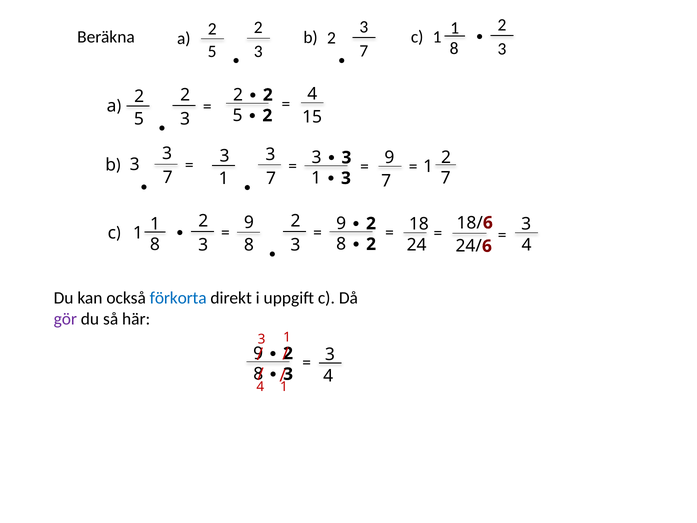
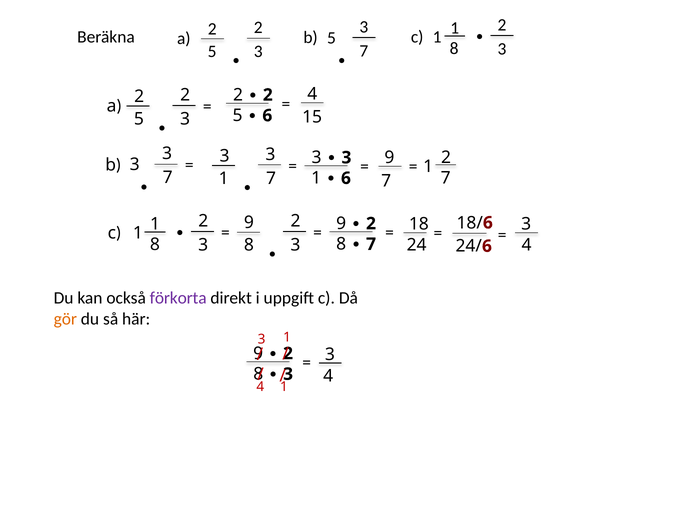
Beräkna 2: 2 -> 5
2 at (267, 116): 2 -> 6
3 at (346, 178): 3 -> 6
2 at (371, 244): 2 -> 7
förkorta colour: blue -> purple
gör colour: purple -> orange
